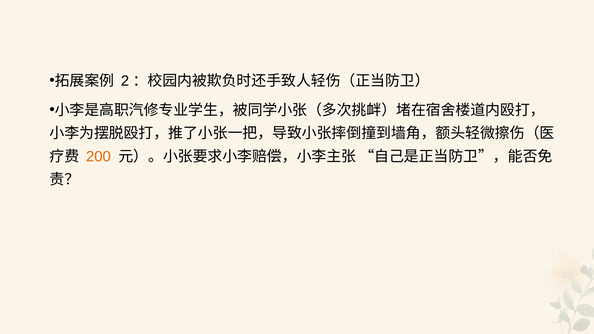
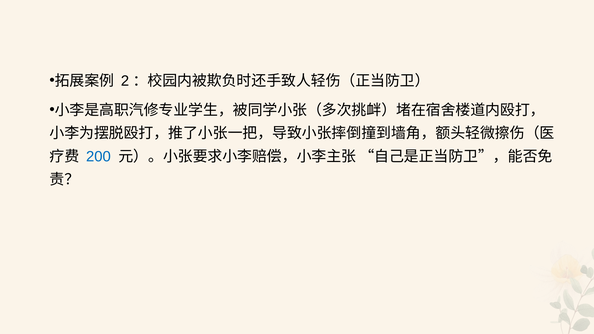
200 colour: orange -> blue
